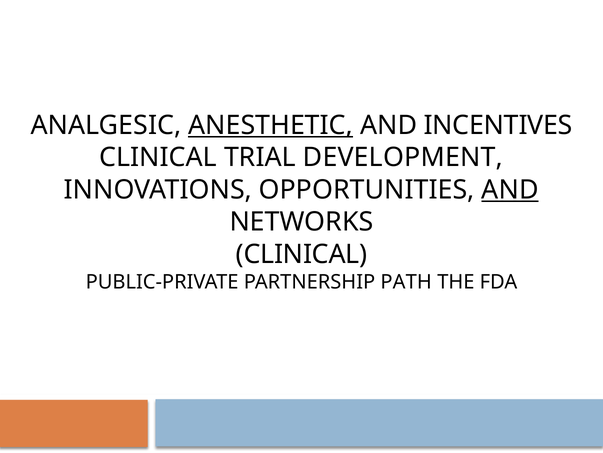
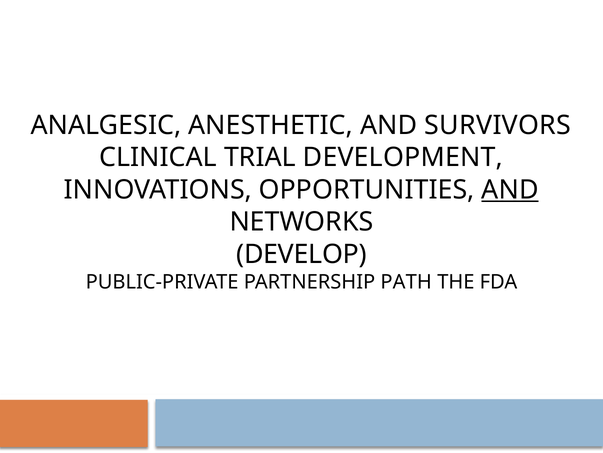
ANESTHETIC underline: present -> none
INCENTIVES: INCENTIVES -> SURVIVORS
CLINICAL at (302, 254): CLINICAL -> DEVELOP
